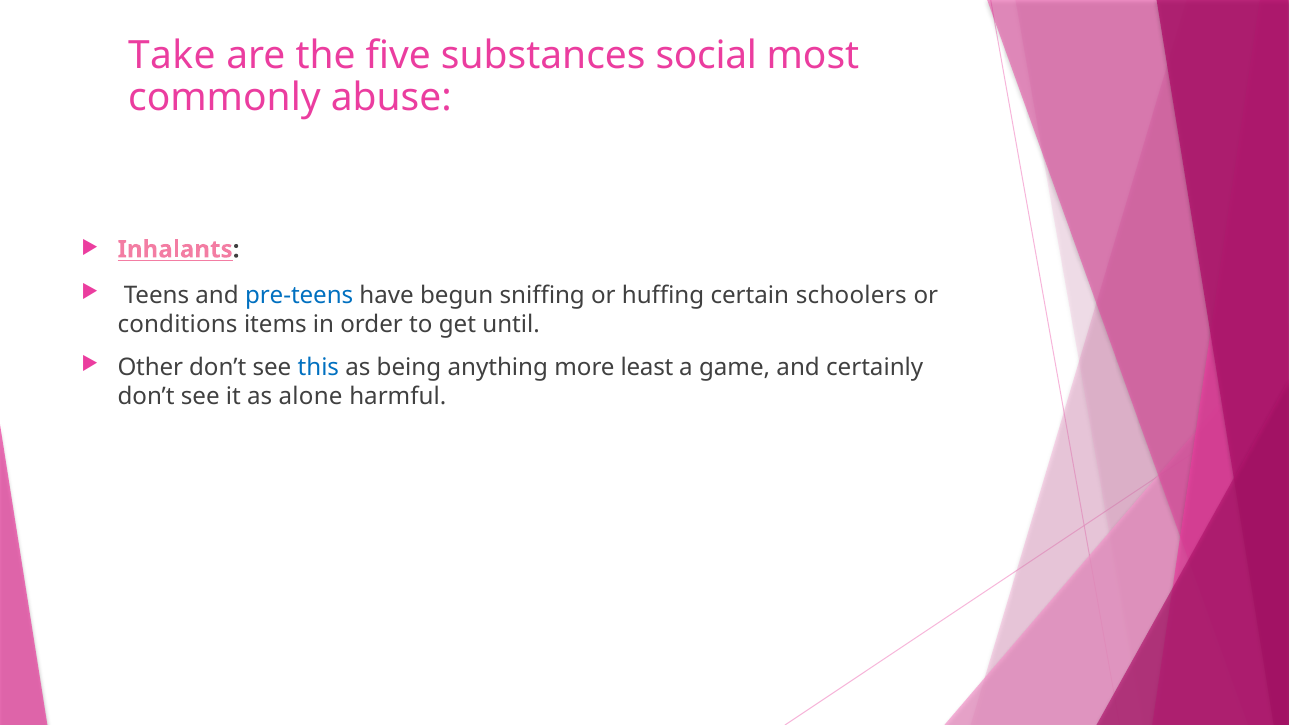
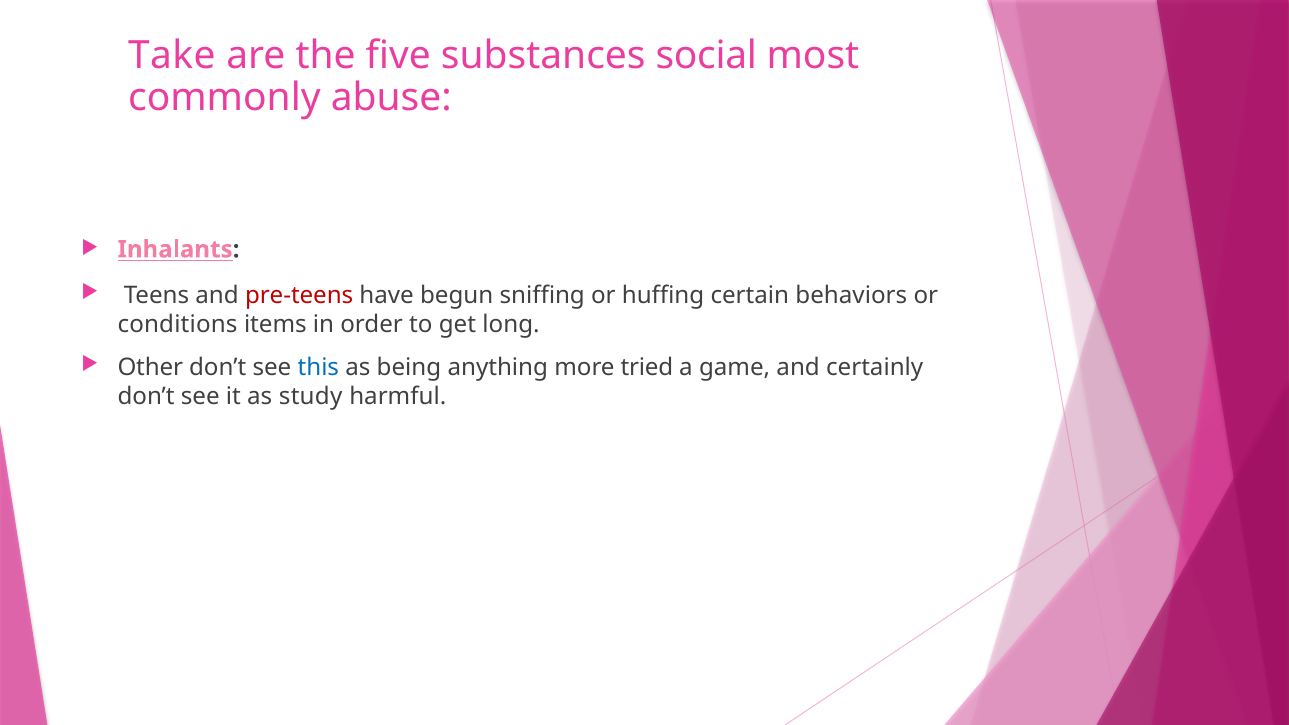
pre-teens colour: blue -> red
schoolers: schoolers -> behaviors
until: until -> long
least: least -> tried
alone: alone -> study
